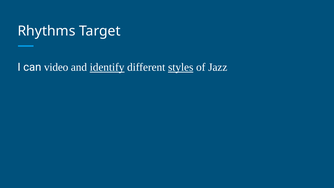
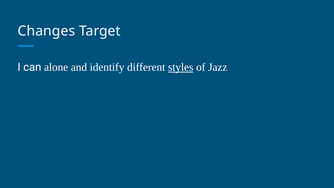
Rhythms: Rhythms -> Changes
video: video -> alone
identify underline: present -> none
